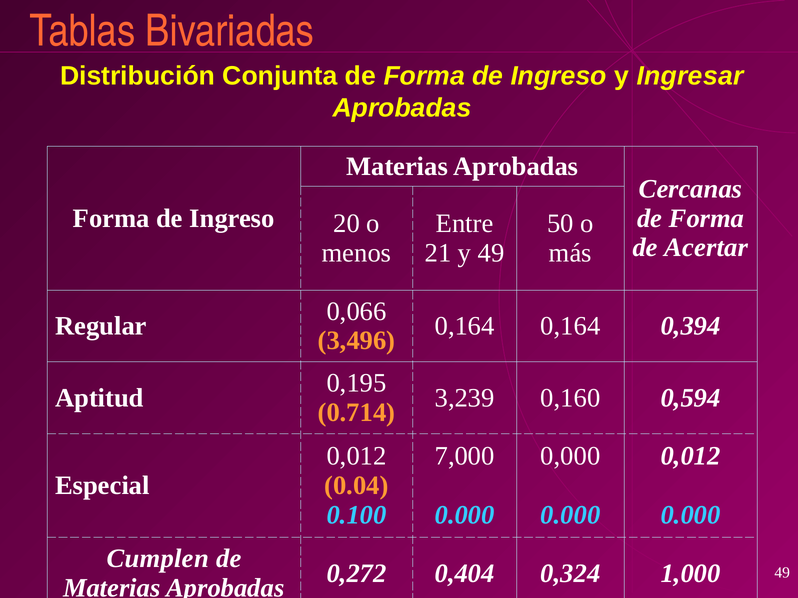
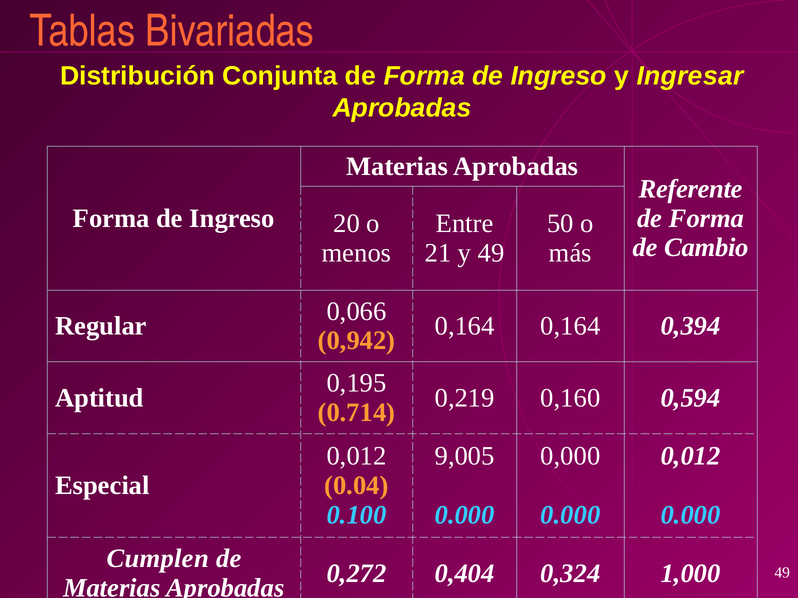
Cercanas: Cercanas -> Referente
Acertar: Acertar -> Cambio
3,496: 3,496 -> 0,942
3,239: 3,239 -> 0,219
7,000: 7,000 -> 9,005
